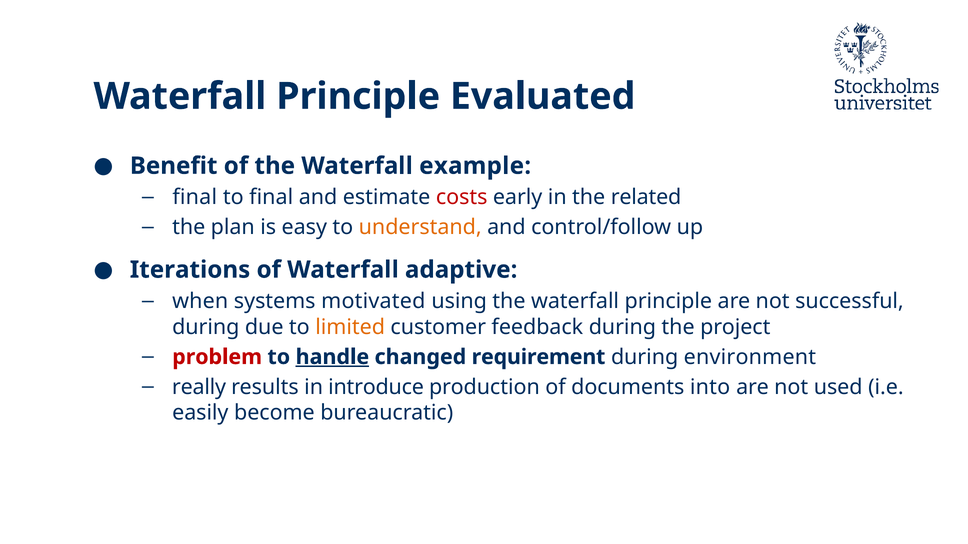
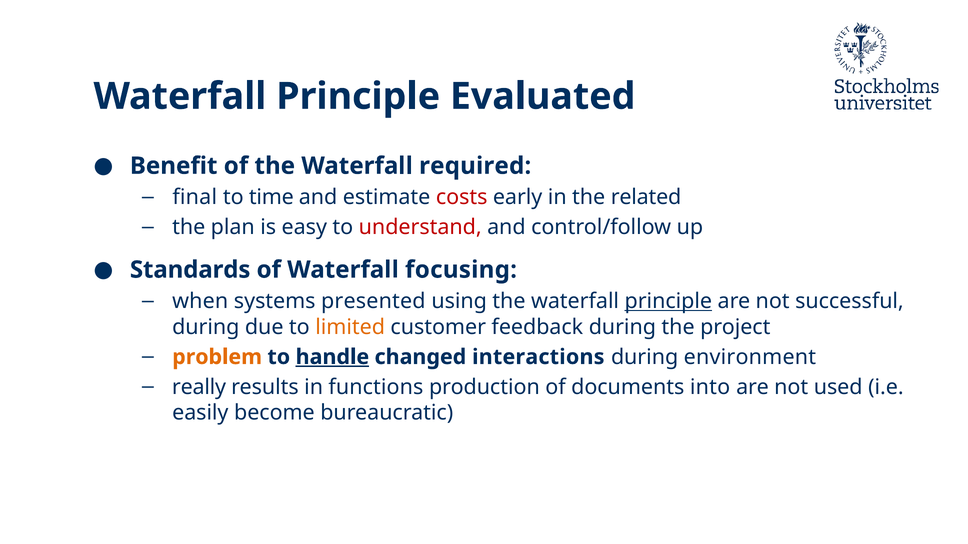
example: example -> required
to final: final -> time
understand colour: orange -> red
Iterations: Iterations -> Standards
adaptive: adaptive -> focusing
motivated: motivated -> presented
principle at (668, 301) underline: none -> present
problem colour: red -> orange
requirement: requirement -> interactions
introduce: introduce -> functions
